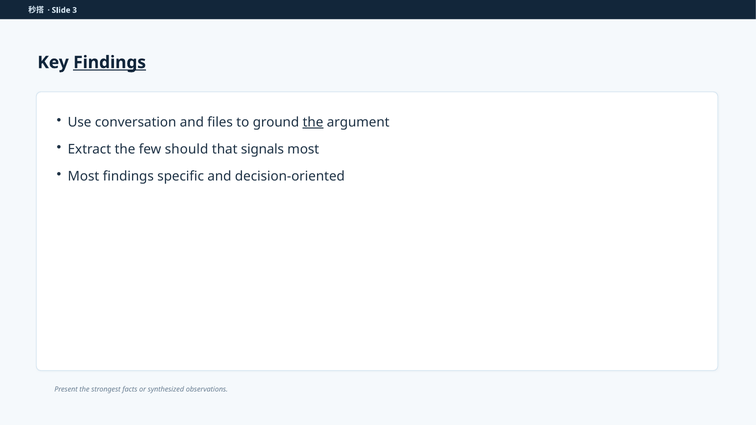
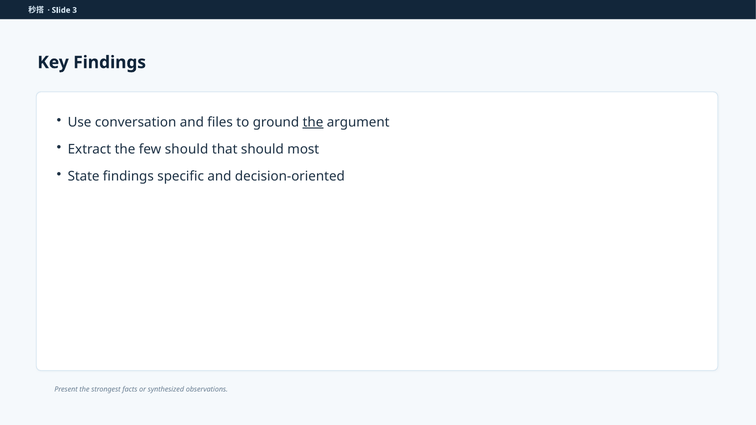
Findings at (110, 62) underline: present -> none
that signals: signals -> should
Most at (84, 177): Most -> State
